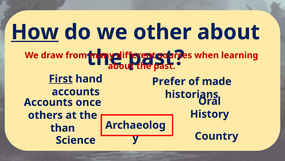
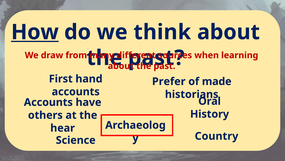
other: other -> think
First underline: present -> none
once: once -> have
than: than -> hear
